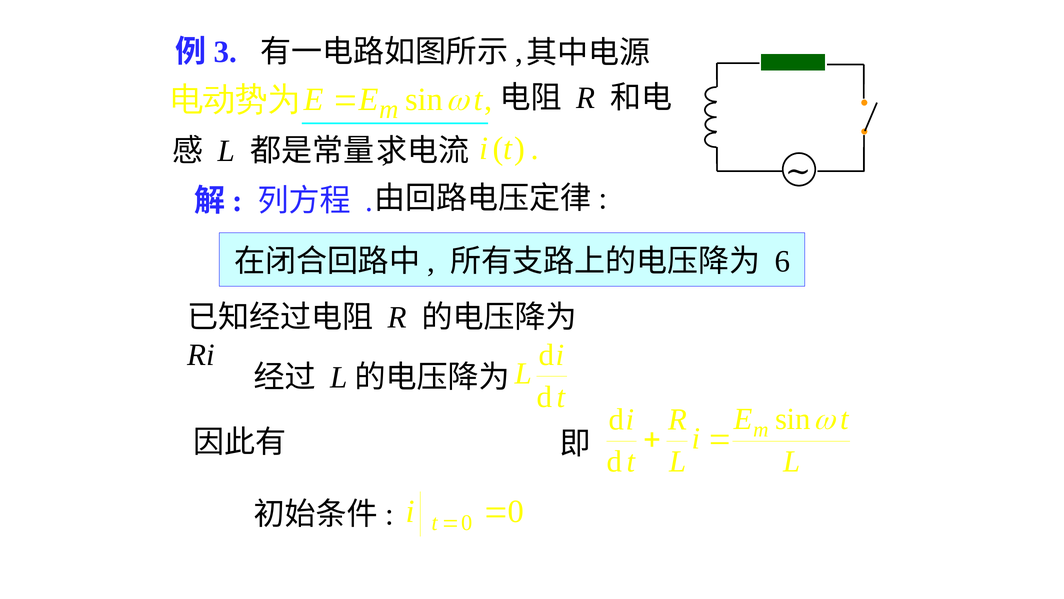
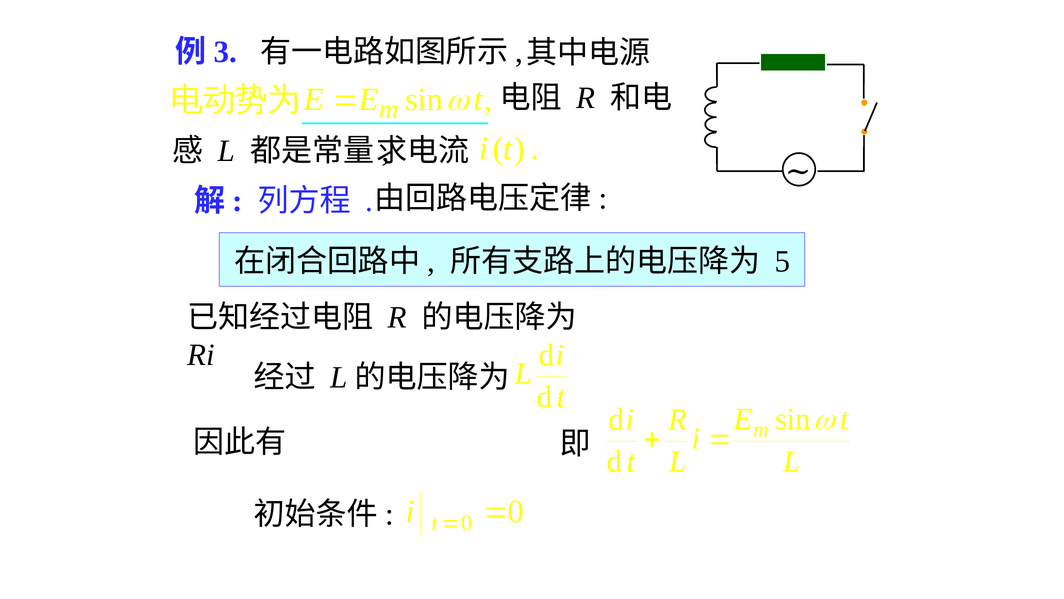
6: 6 -> 5
